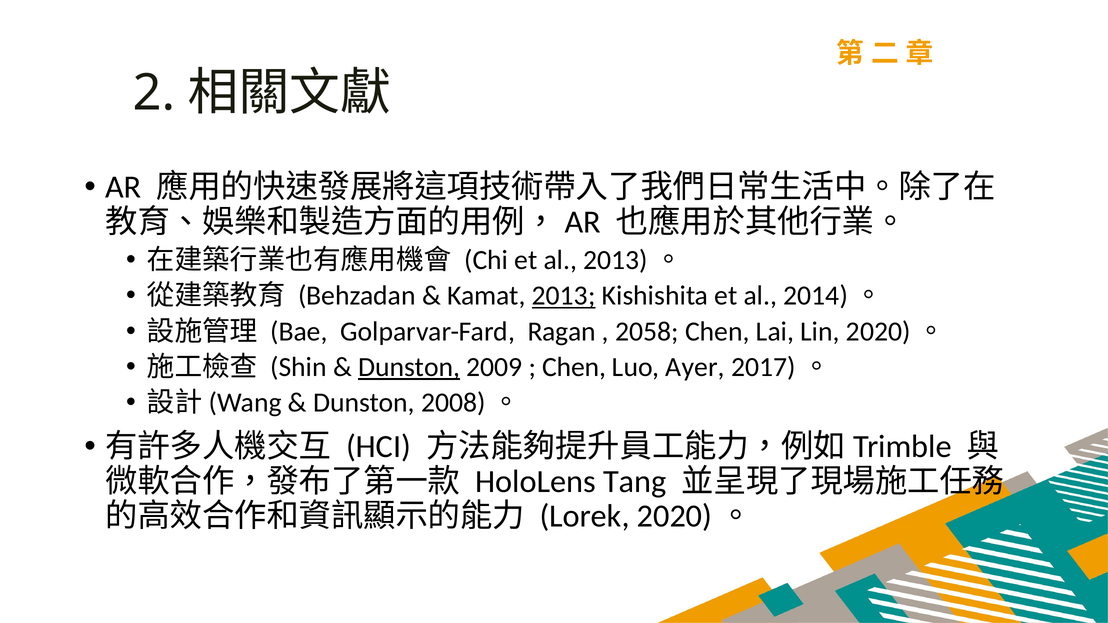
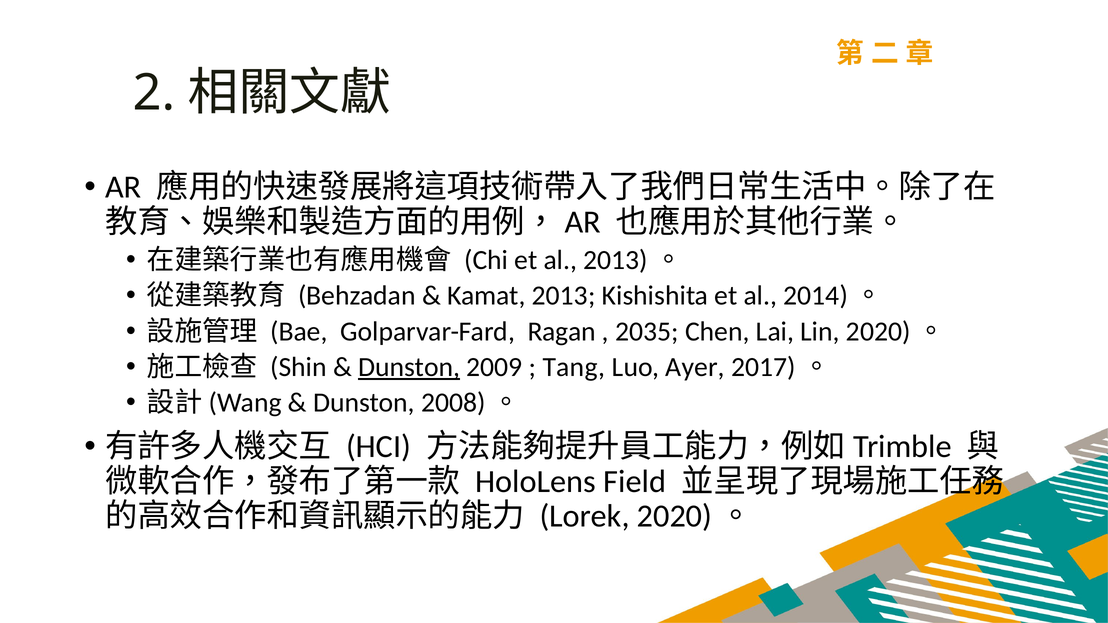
2013 underline: present -> none
2058: 2058 -> 2035
Chen at (574, 367): Chen -> Tang
Tang: Tang -> Field
